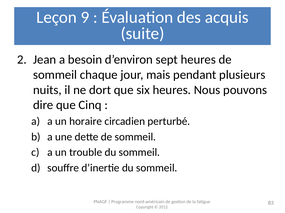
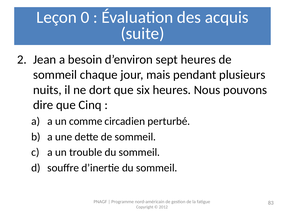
9: 9 -> 0
horaire: horaire -> comme
